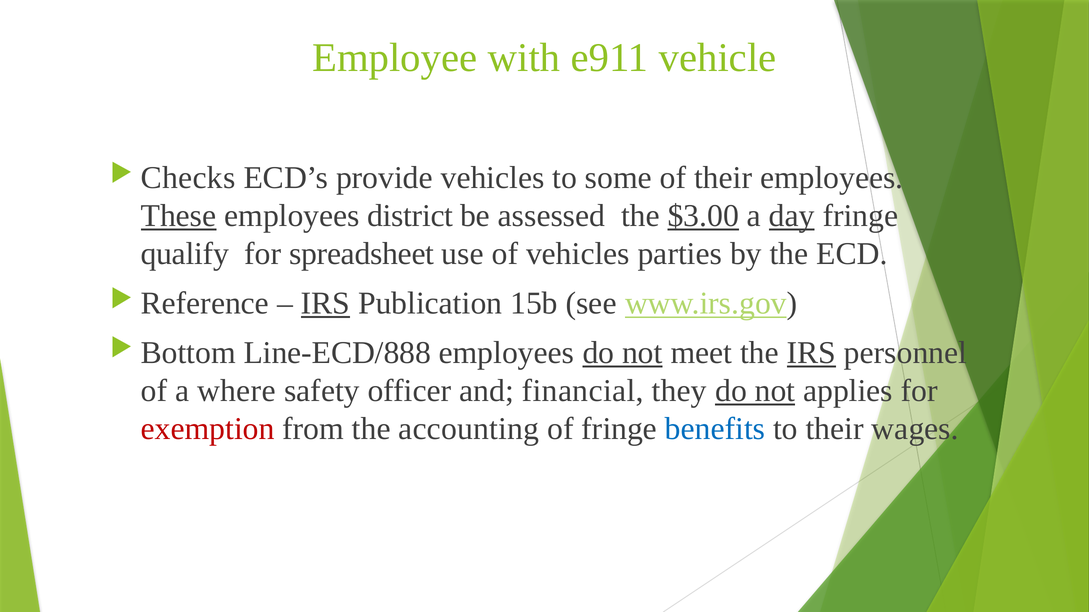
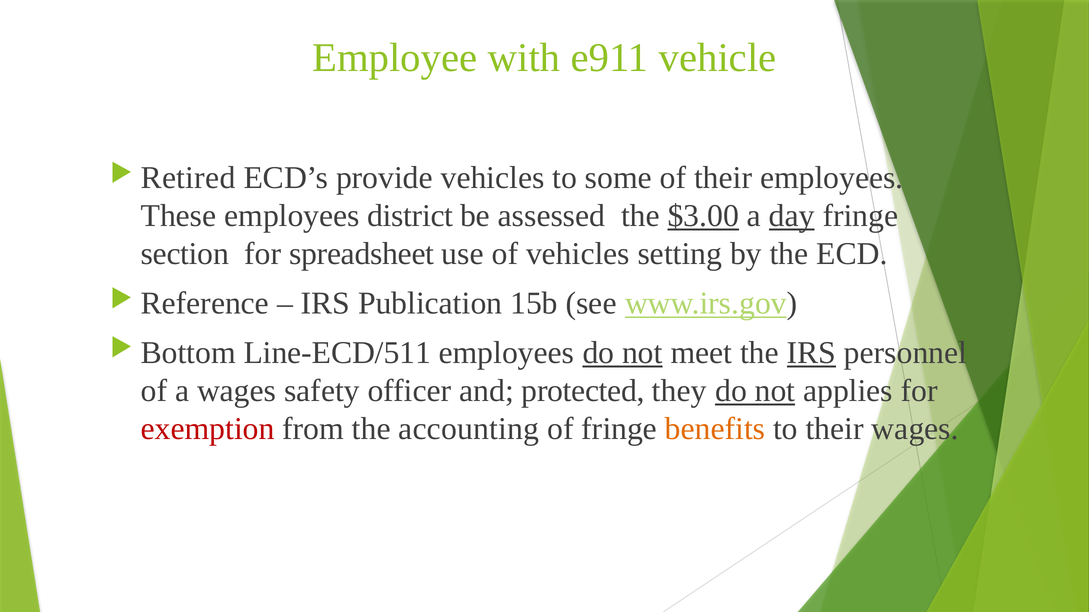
Checks: Checks -> Retired
These underline: present -> none
qualify: qualify -> section
parties: parties -> setting
IRS at (325, 304) underline: present -> none
Line-ECD/888: Line-ECD/888 -> Line-ECD/511
a where: where -> wages
financial: financial -> protected
benefits colour: blue -> orange
